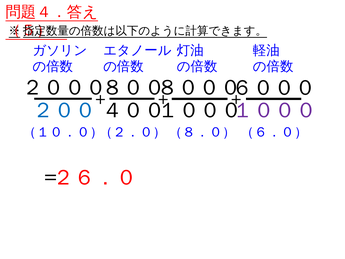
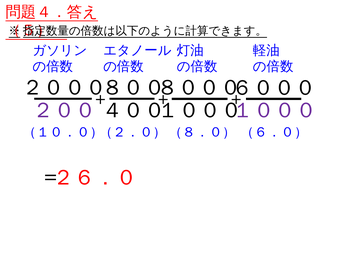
２００ colour: blue -> purple
